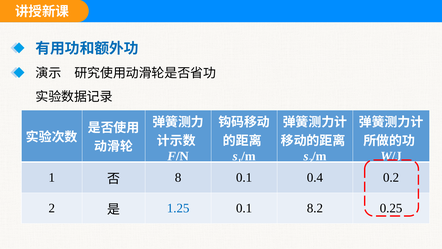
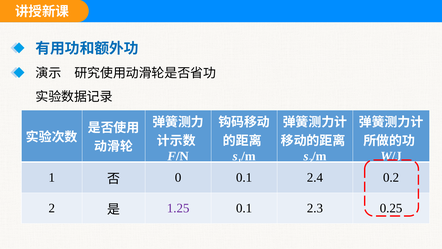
8: 8 -> 0
0.4: 0.4 -> 2.4
1.25 colour: blue -> purple
8.2: 8.2 -> 2.3
